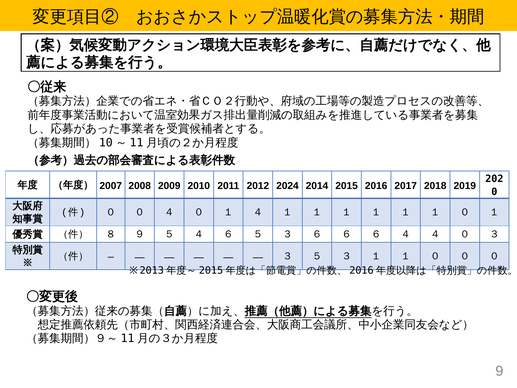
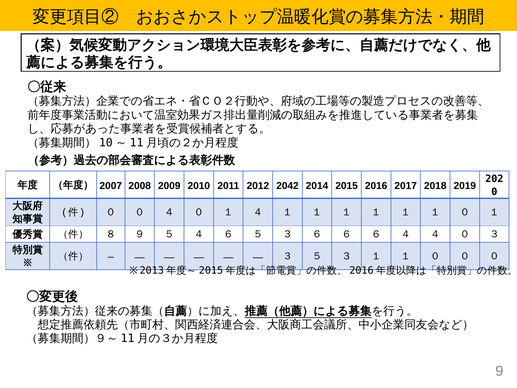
2024: 2024 -> 2042
